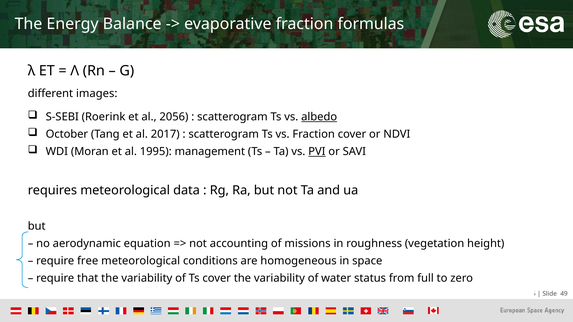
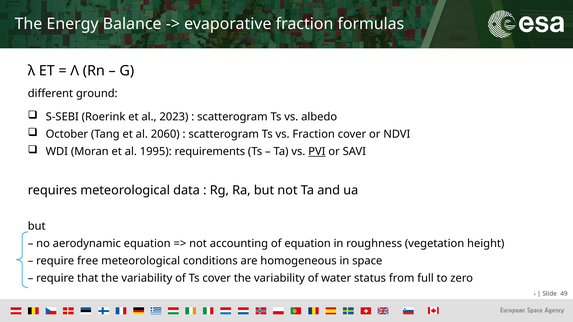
images: images -> ground
2056: 2056 -> 2023
albedo underline: present -> none
2017: 2017 -> 2060
management: management -> requirements
of missions: missions -> equation
